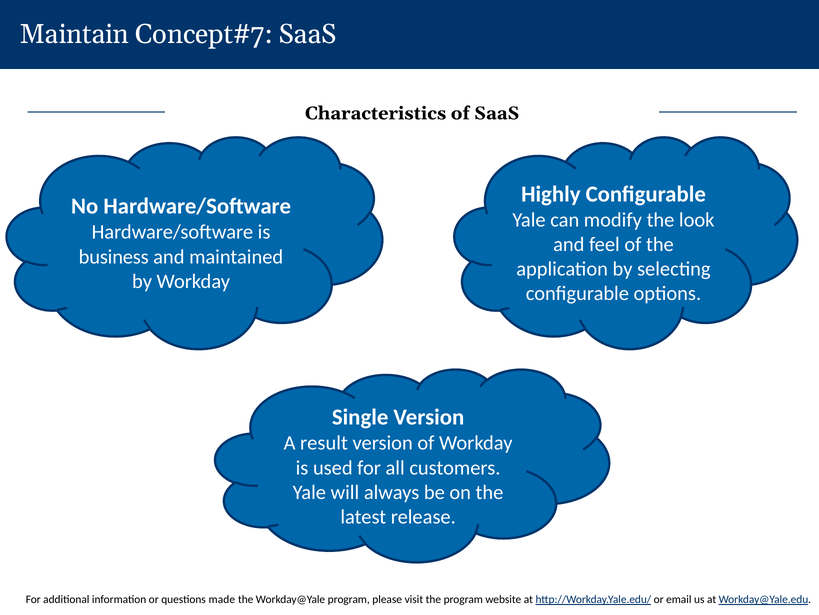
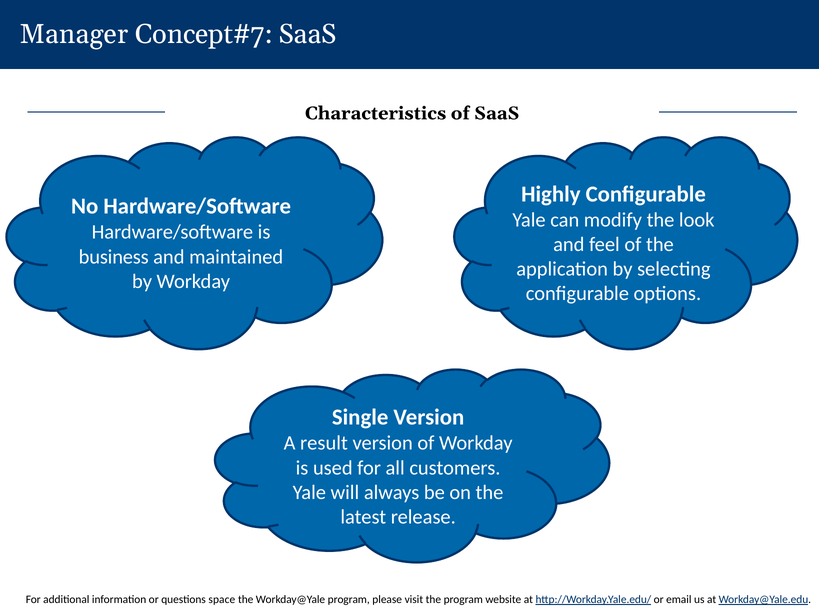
Maintain: Maintain -> Manager
made: made -> space
